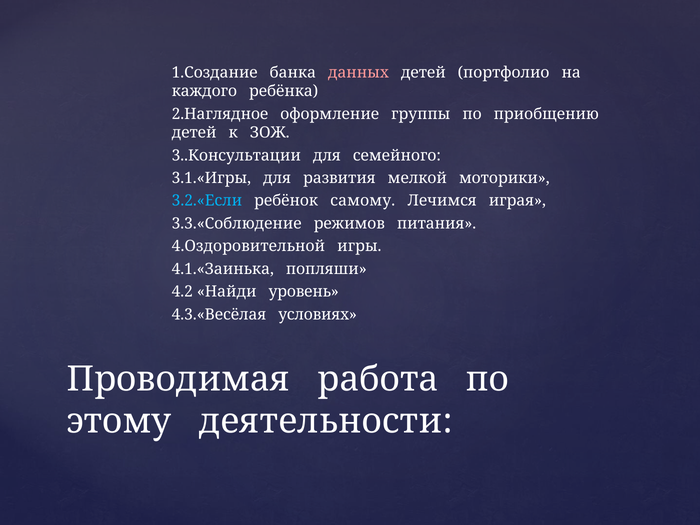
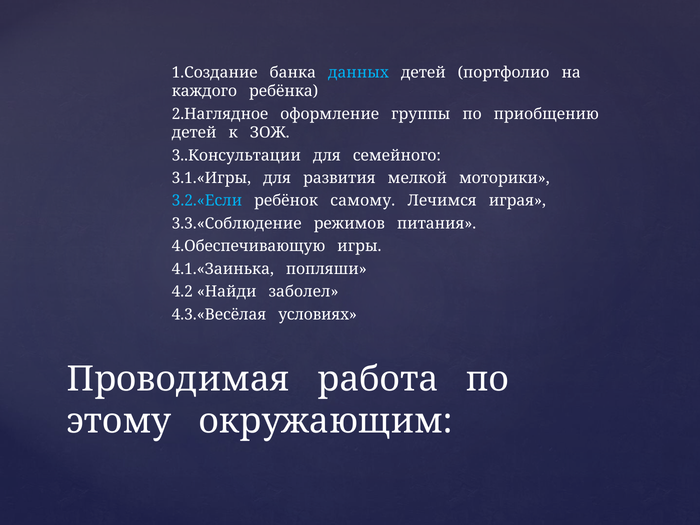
данных colour: pink -> light blue
4.Оздоровительной: 4.Оздоровительной -> 4.Обеспечивающую
уровень: уровень -> заболел
деятельности: деятельности -> окружающим
